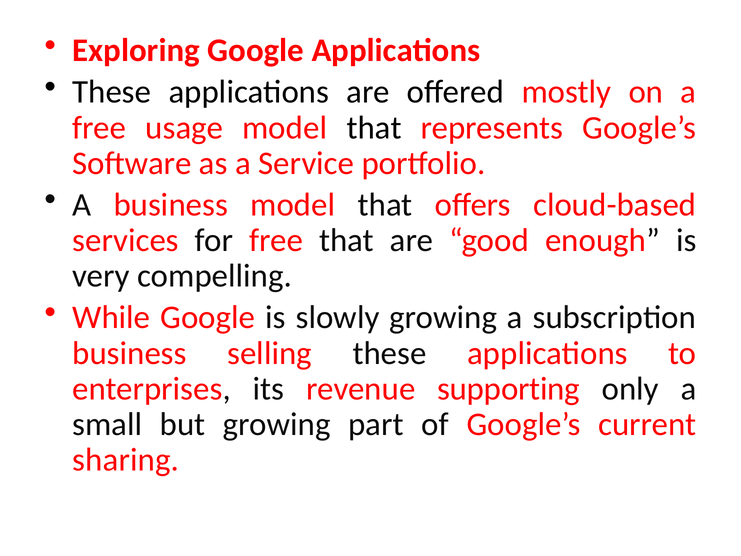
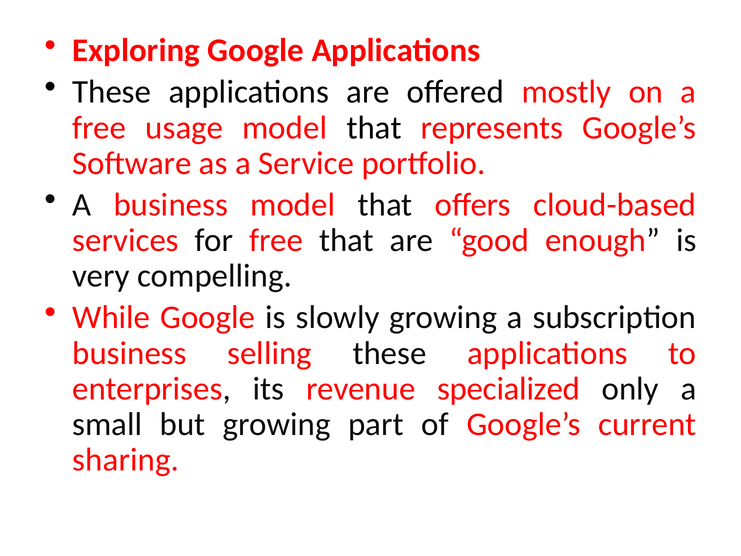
supporting: supporting -> specialized
